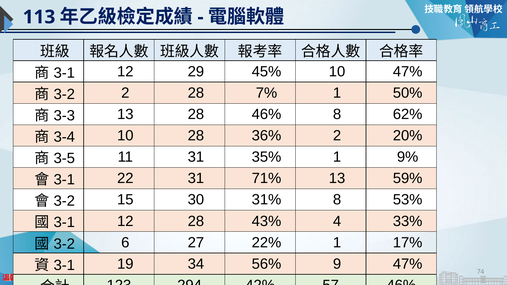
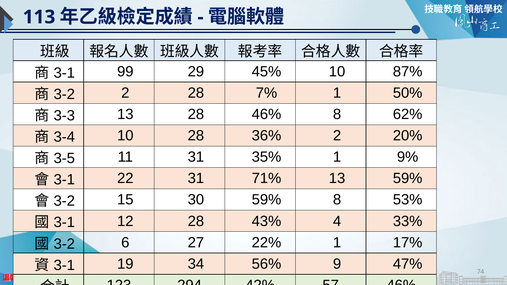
12 at (125, 72): 12 -> 99
10 47%: 47% -> 87%
30 31%: 31% -> 59%
